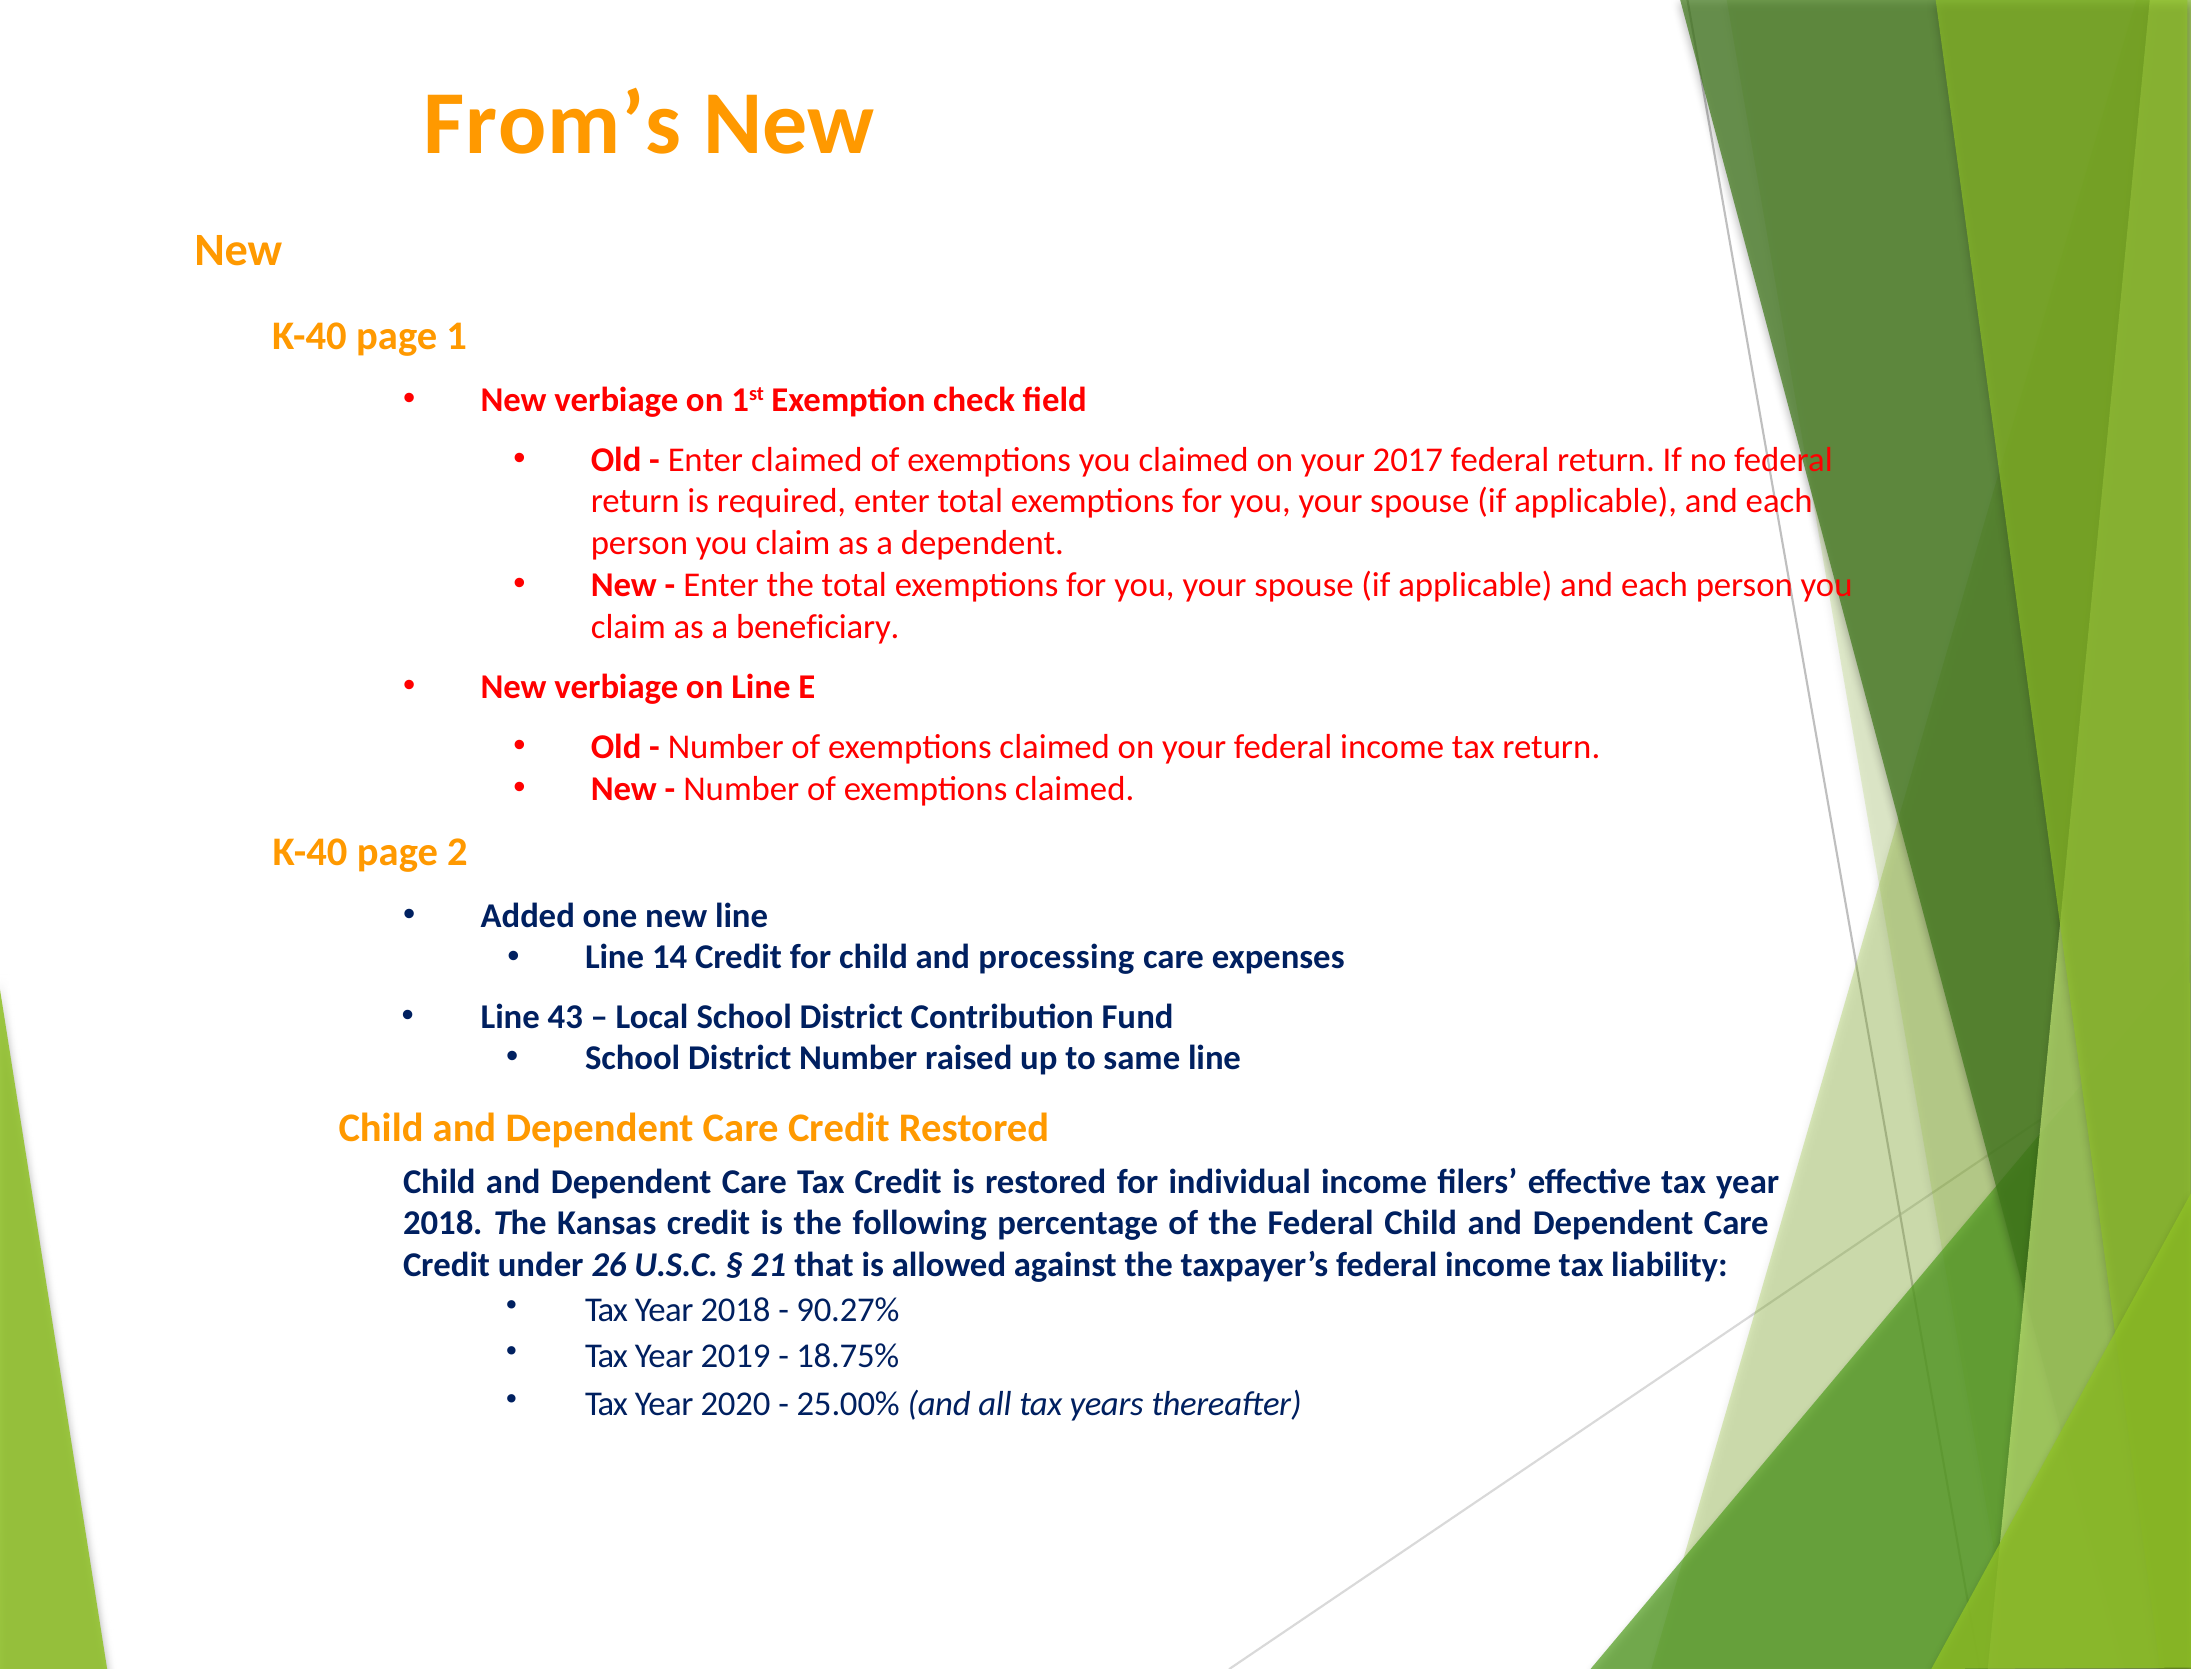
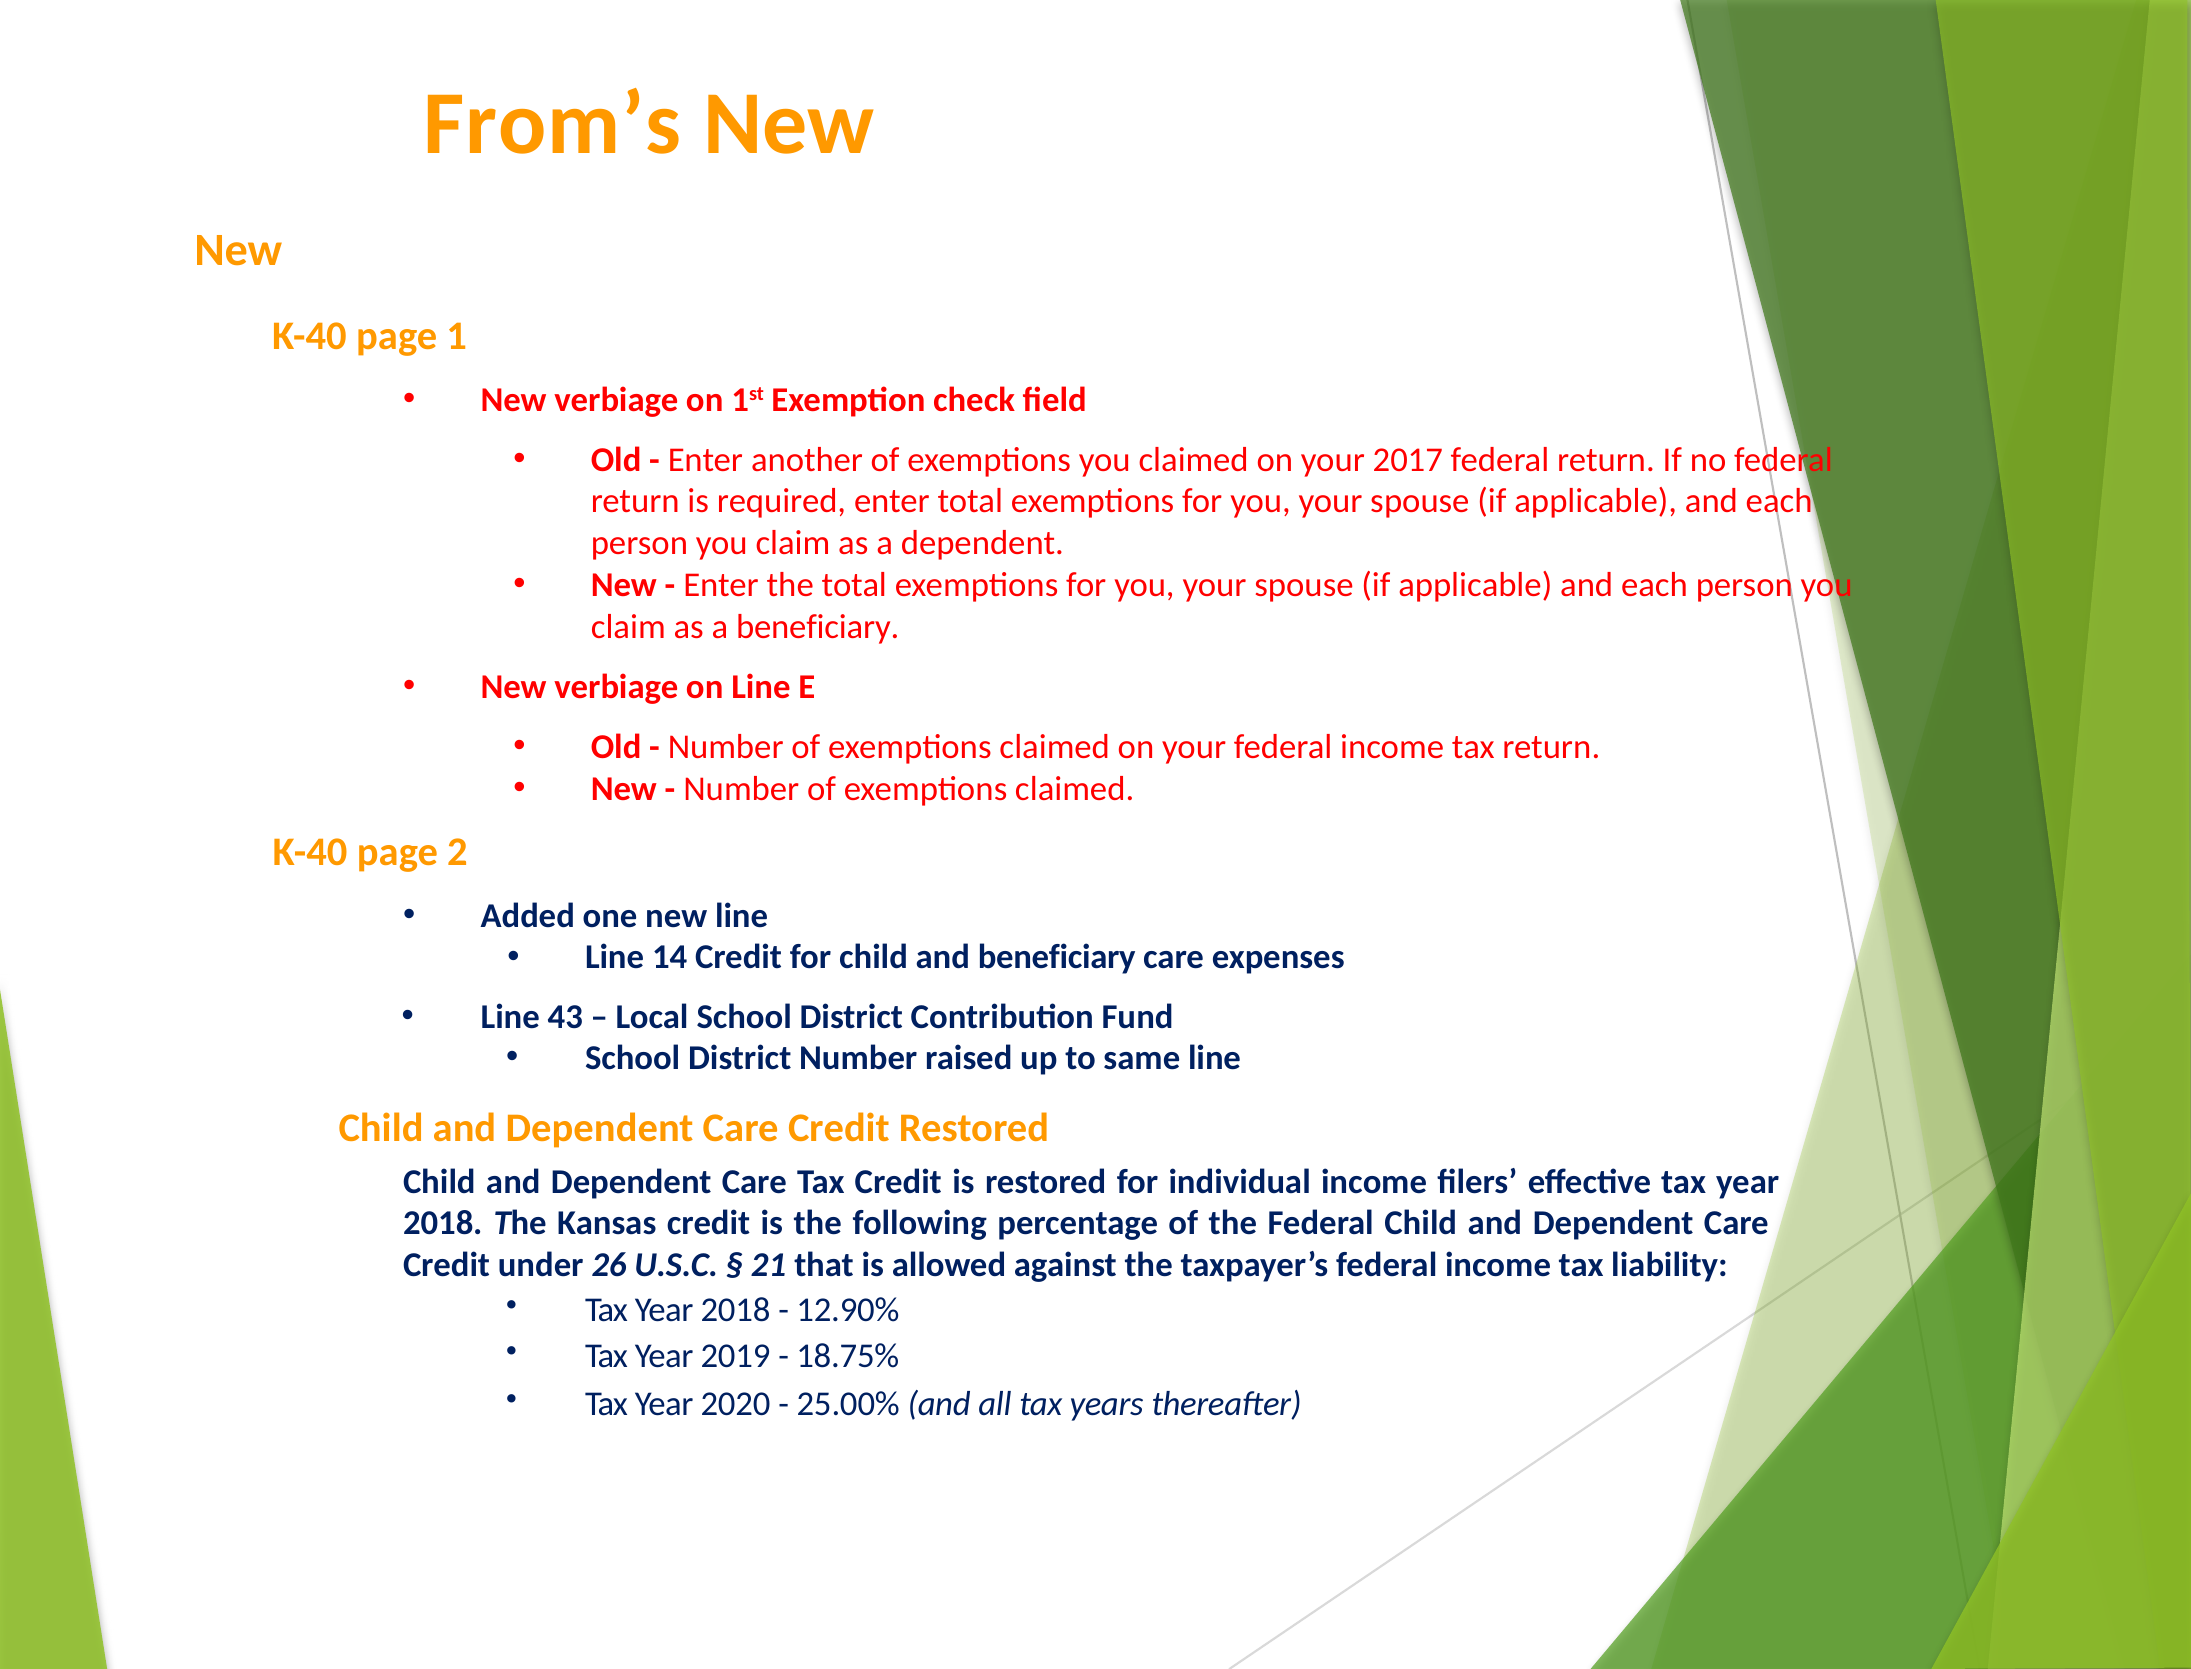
Enter claimed: claimed -> another
and processing: processing -> beneficiary
90.27%: 90.27% -> 12.90%
